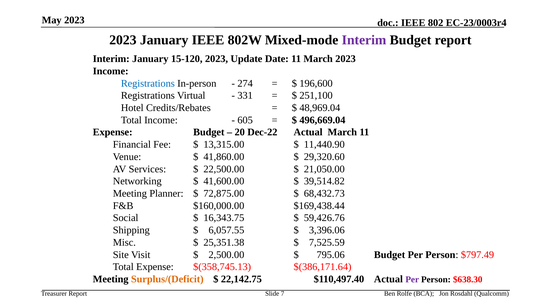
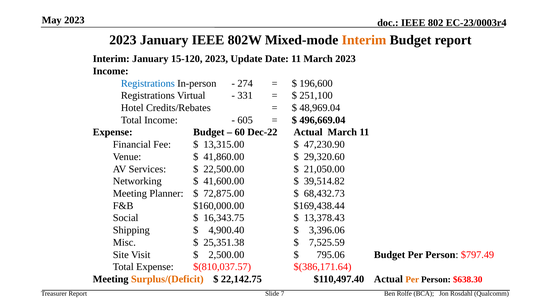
Interim at (364, 40) colour: purple -> orange
20: 20 -> 60
11,440.90: 11,440.90 -> 47,230.90
59,426.76: 59,426.76 -> 13,378.43
6,057.55: 6,057.55 -> 4,900.40
$(358,745.13: $(358,745.13 -> $(810,037.57
Per at (412, 280) colour: purple -> orange
